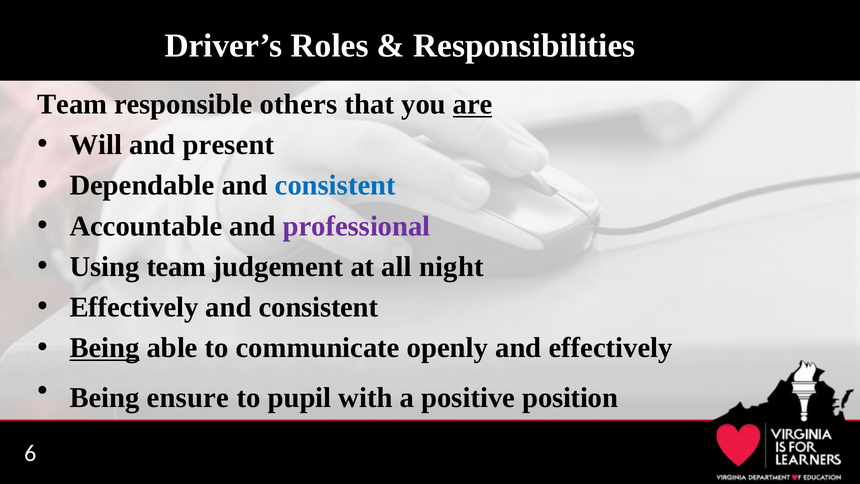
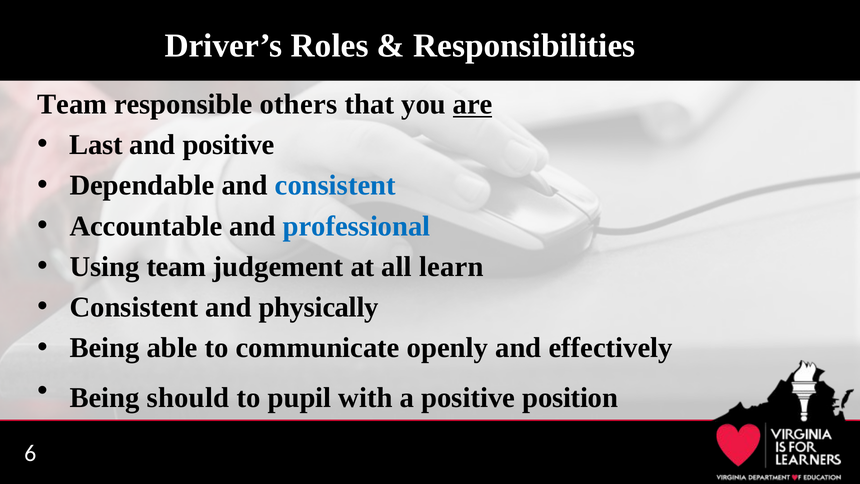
Will: Will -> Last
and present: present -> positive
professional colour: purple -> blue
night: night -> learn
Effectively at (134, 307): Effectively -> Consistent
consistent at (319, 307): consistent -> physically
Being at (105, 348) underline: present -> none
ensure: ensure -> should
